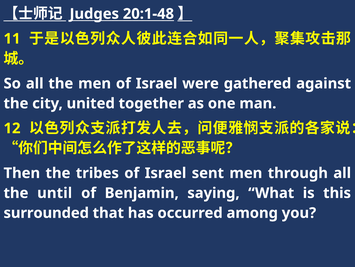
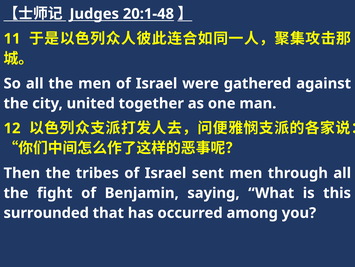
until: until -> fight
